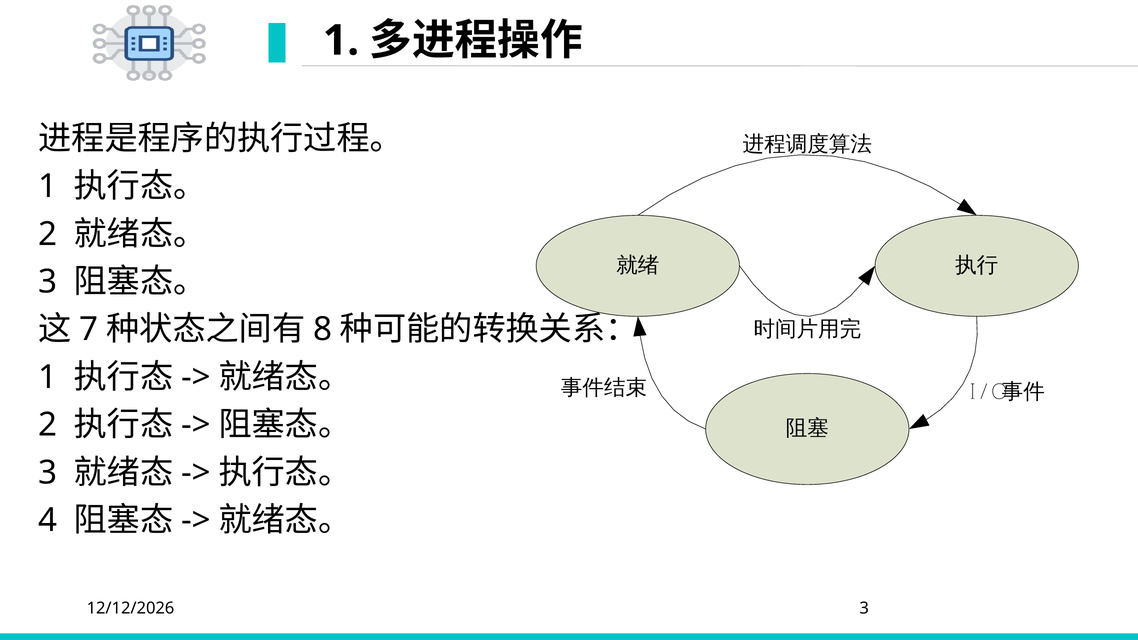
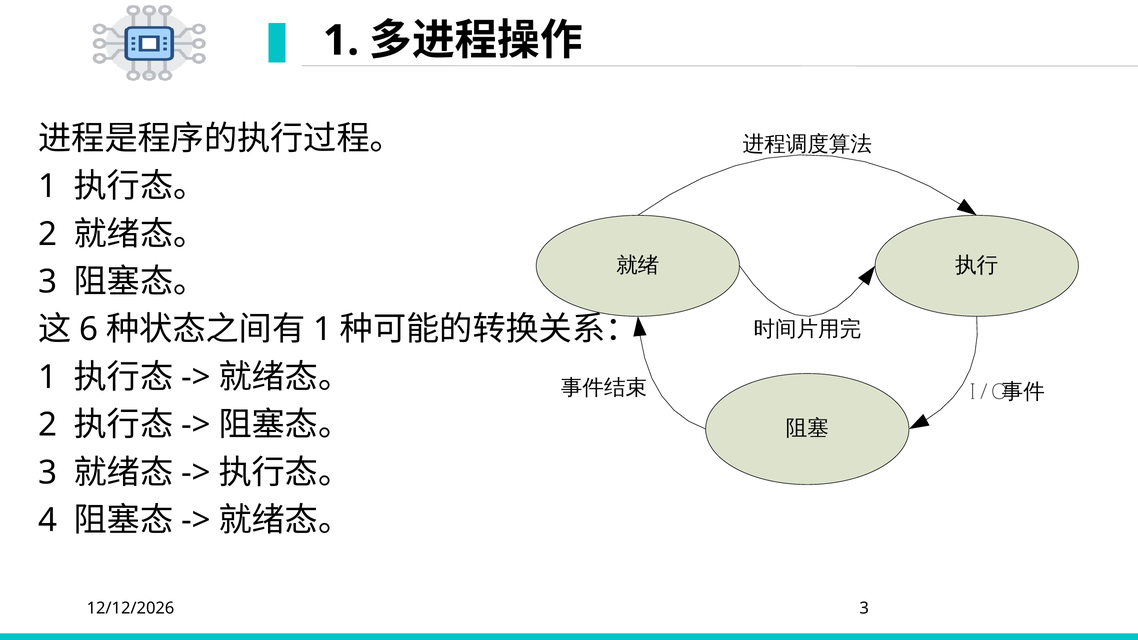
7: 7 -> 6
8 at (323, 330): 8 -> 1
